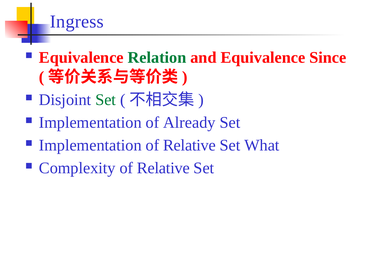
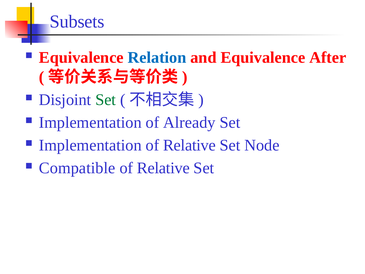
Ingress: Ingress -> Subsets
Relation colour: green -> blue
Since: Since -> After
What: What -> Node
Complexity: Complexity -> Compatible
